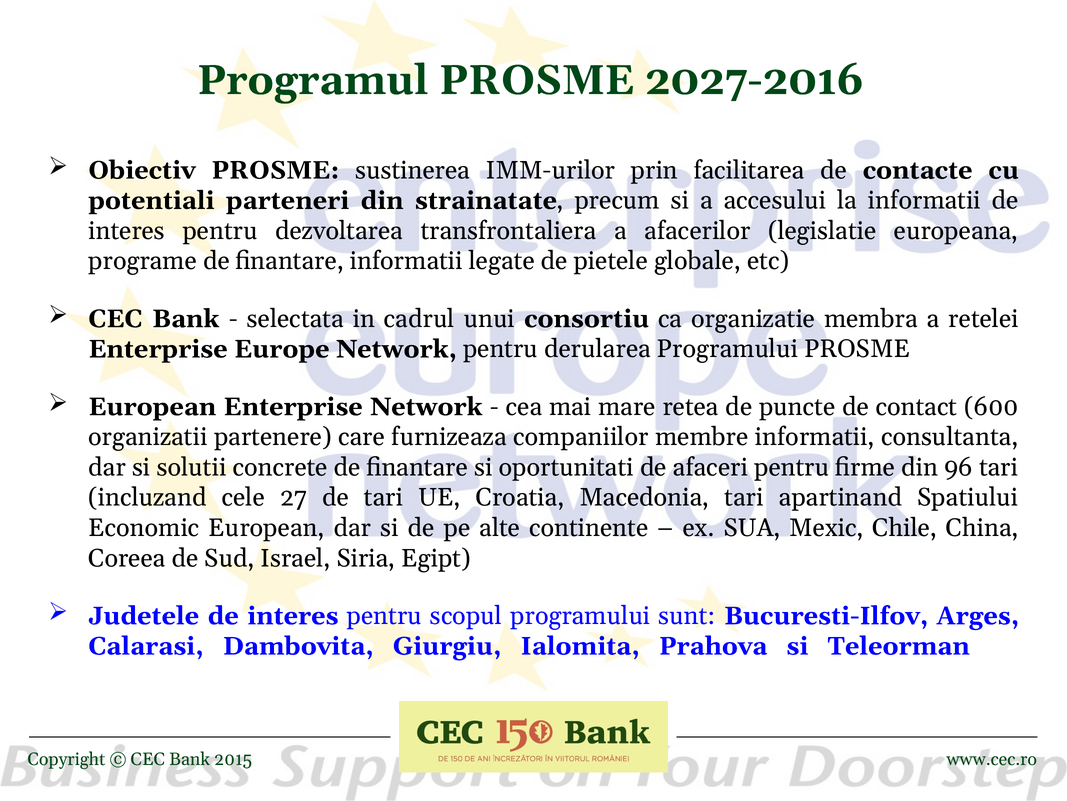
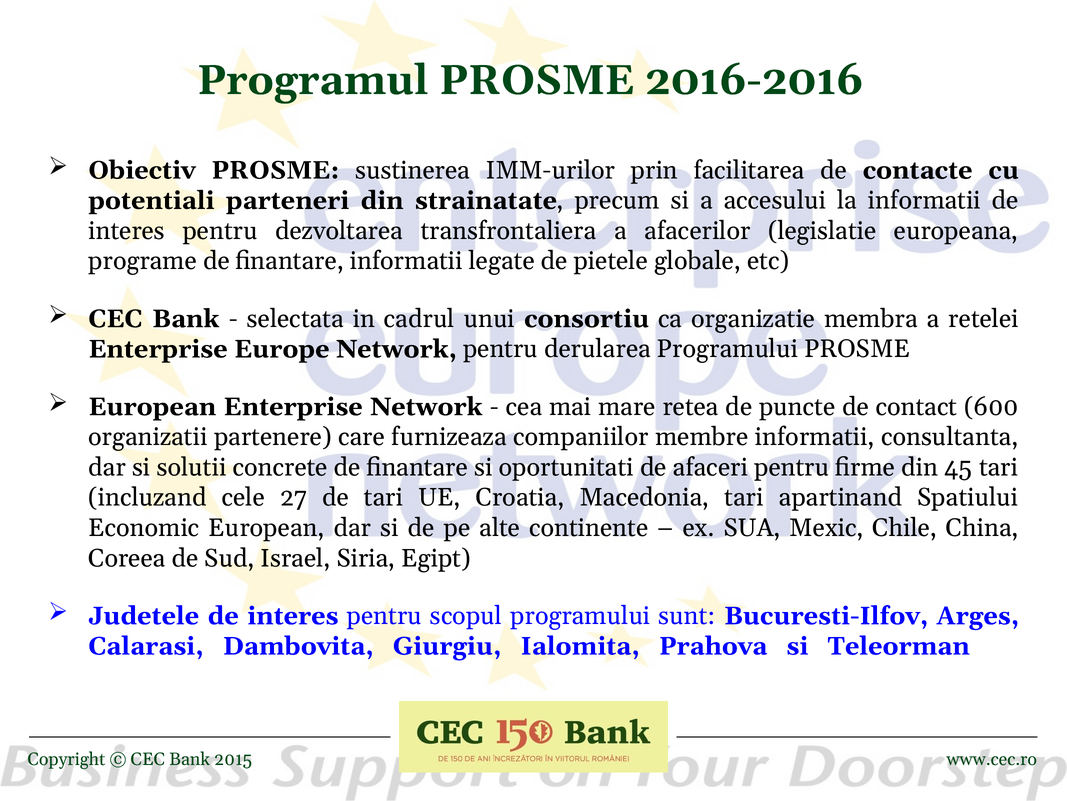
2027-2016: 2027-2016 -> 2016-2016
96: 96 -> 45
